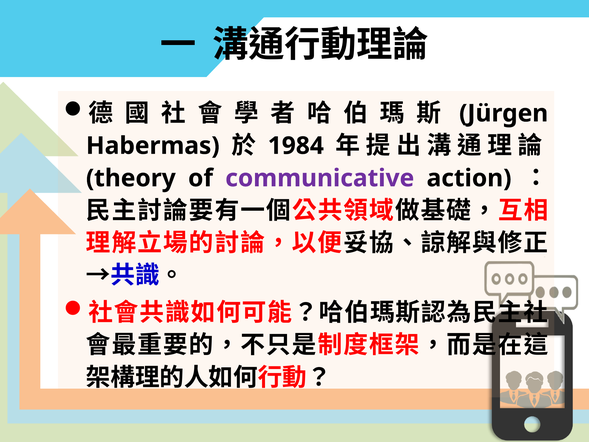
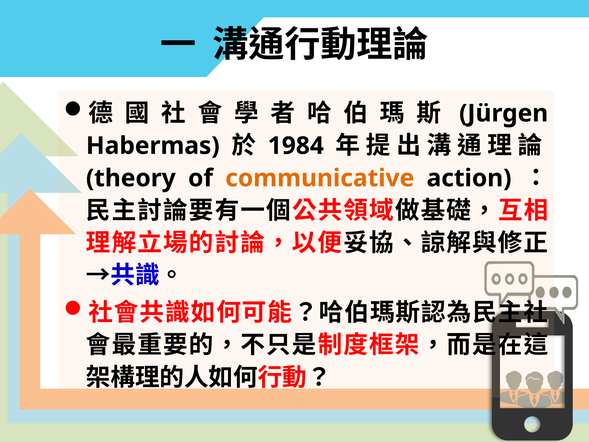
communicative colour: purple -> orange
